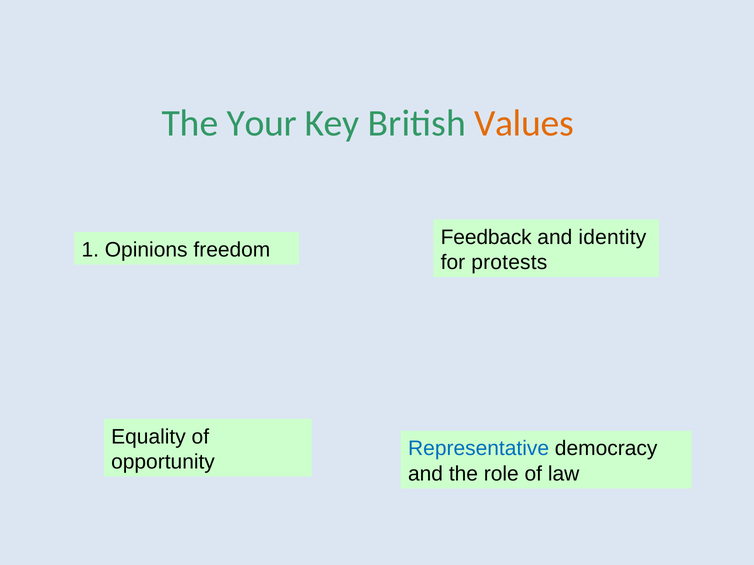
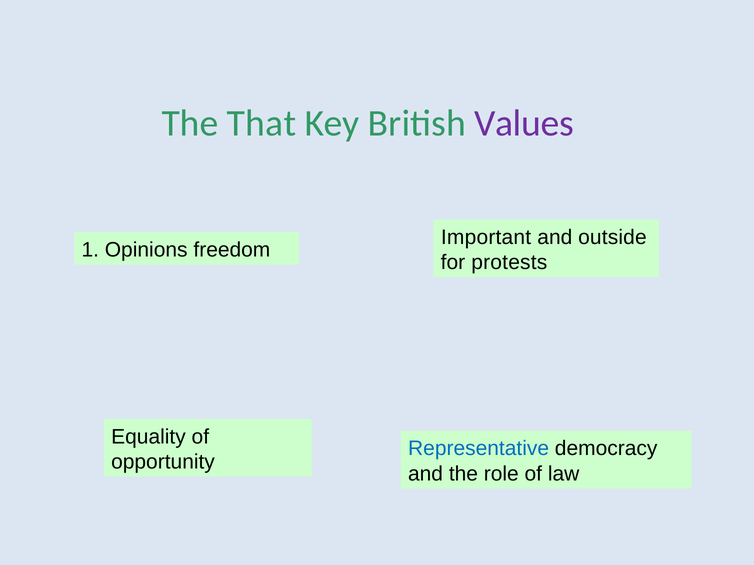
Your: Your -> That
Values colour: orange -> purple
Feedback: Feedback -> Important
identity: identity -> outside
